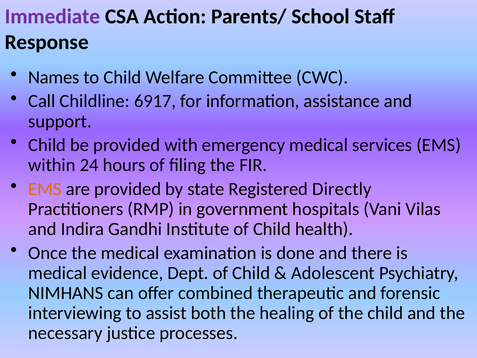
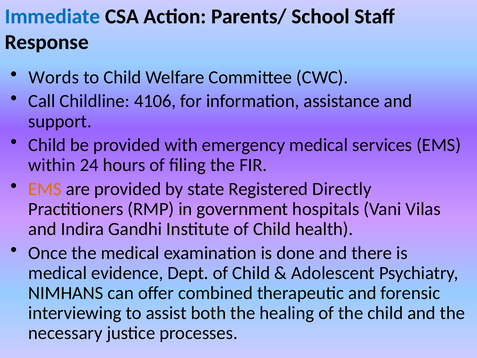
Immediate colour: purple -> blue
Names: Names -> Words
6917: 6917 -> 4106
